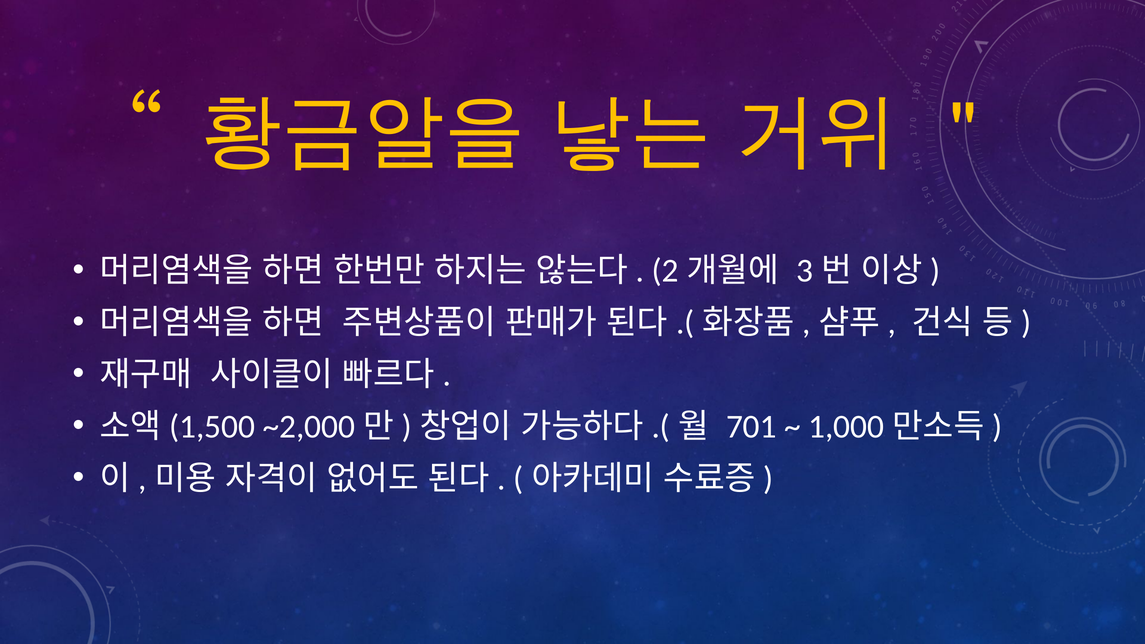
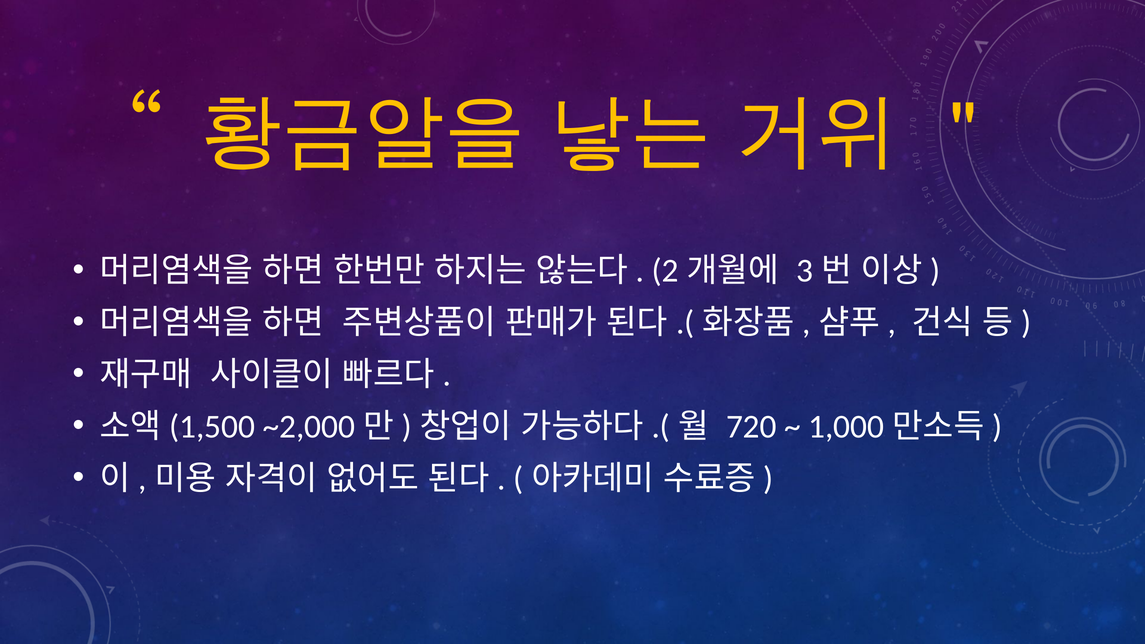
701: 701 -> 720
